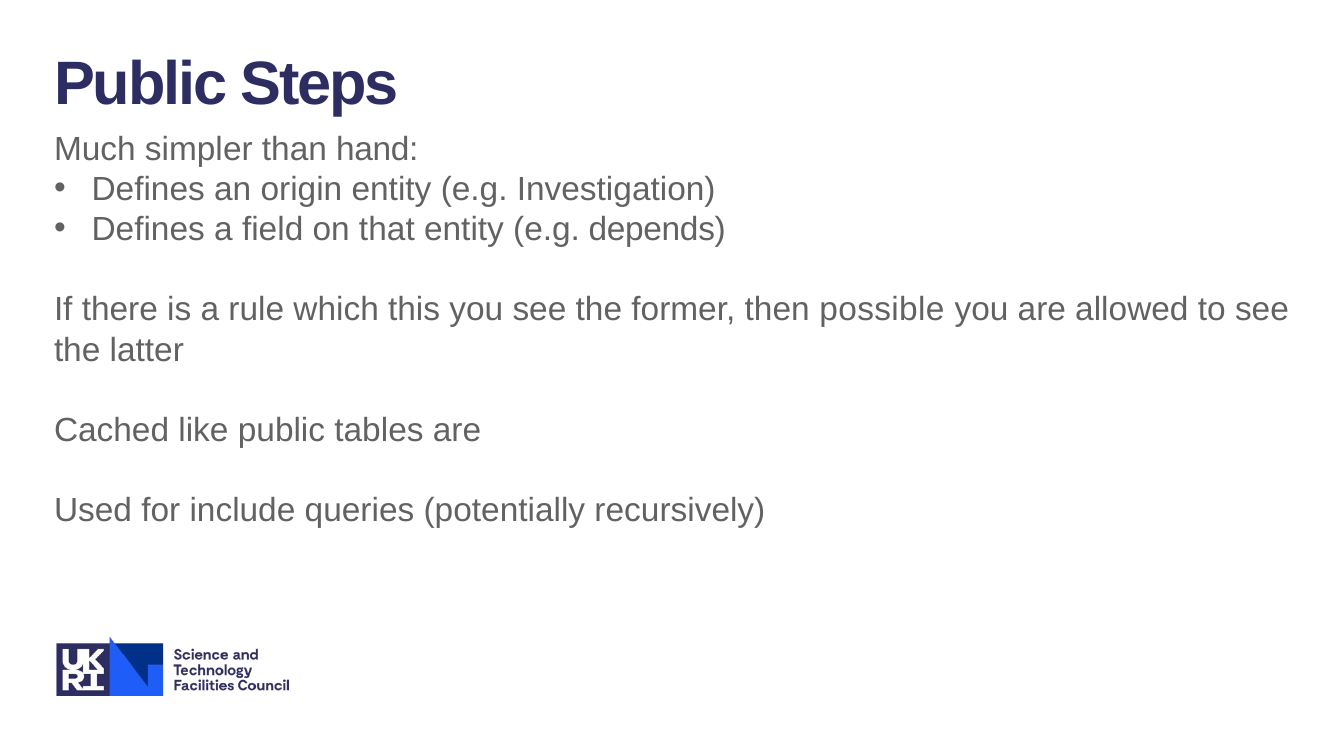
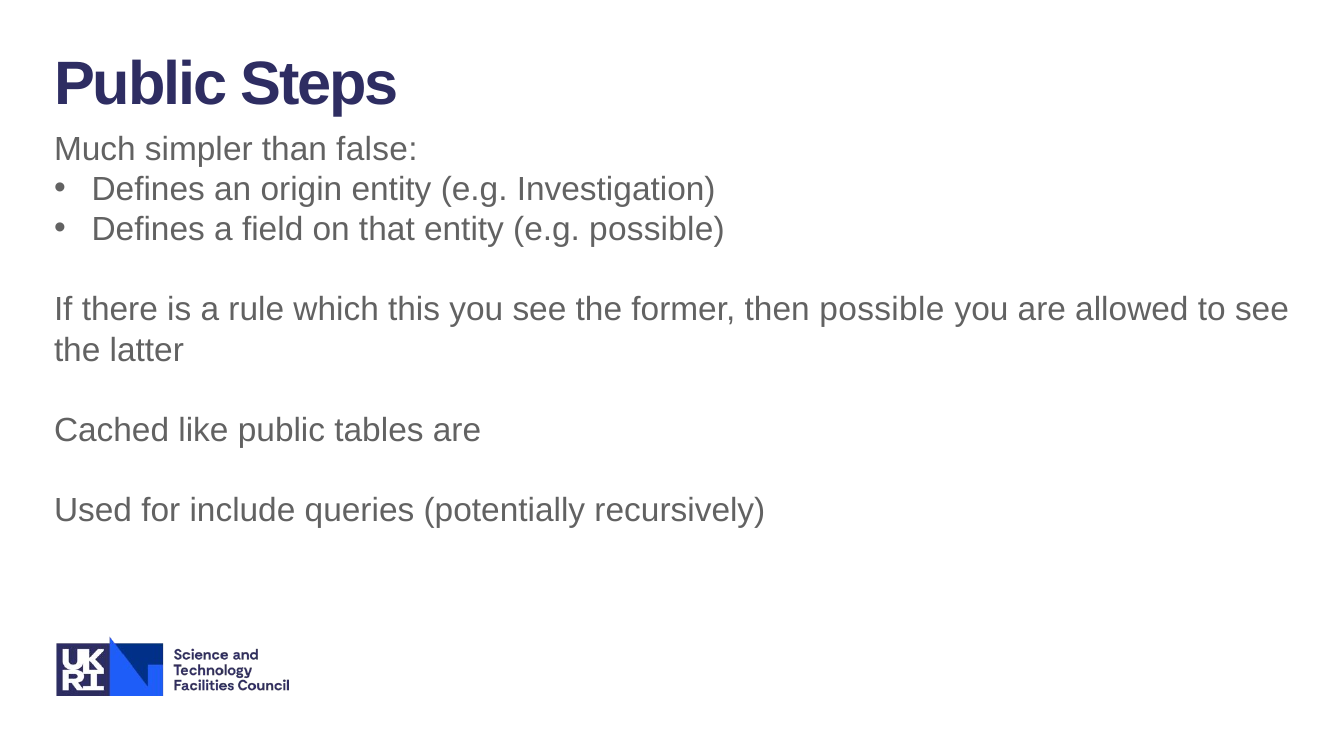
hand: hand -> false
e.g depends: depends -> possible
